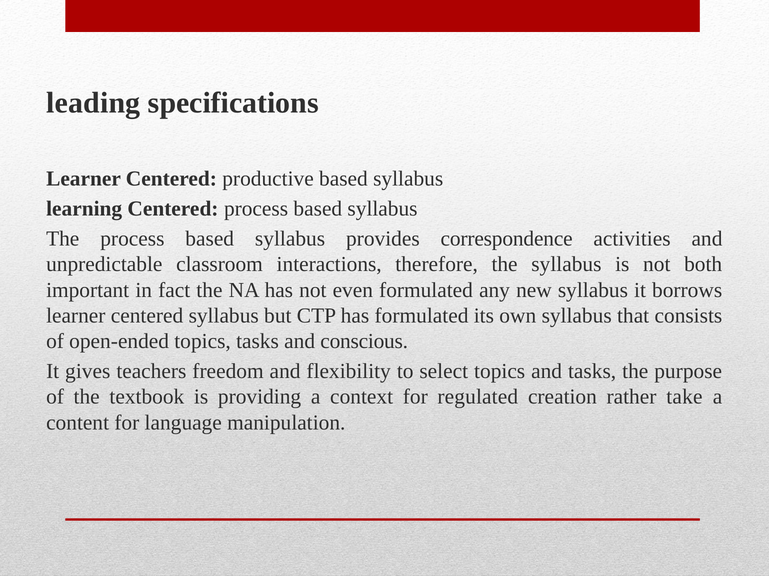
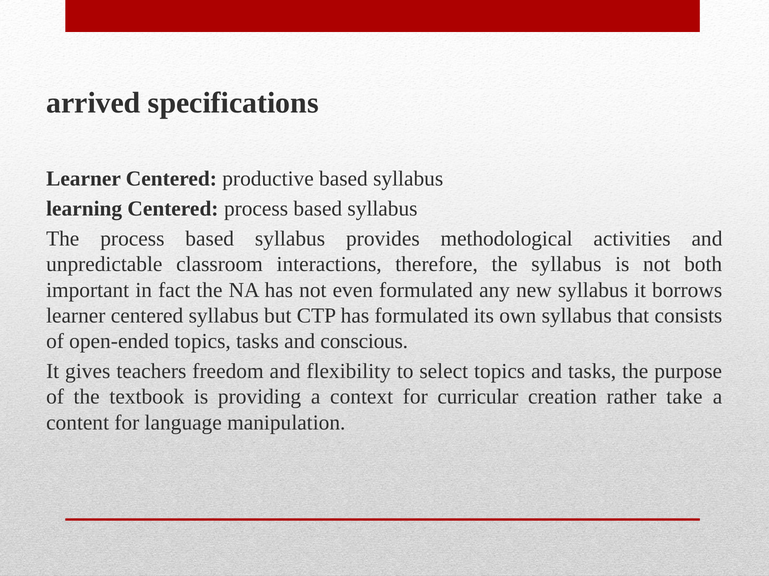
leading: leading -> arrived
correspondence: correspondence -> methodological
regulated: regulated -> curricular
